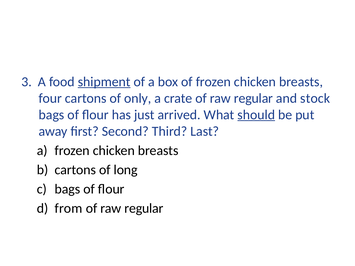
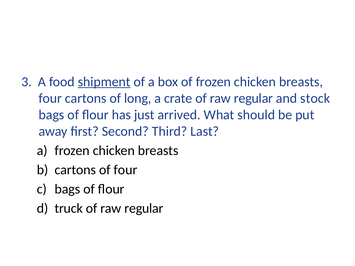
only: only -> long
should underline: present -> none
of long: long -> four
from: from -> truck
